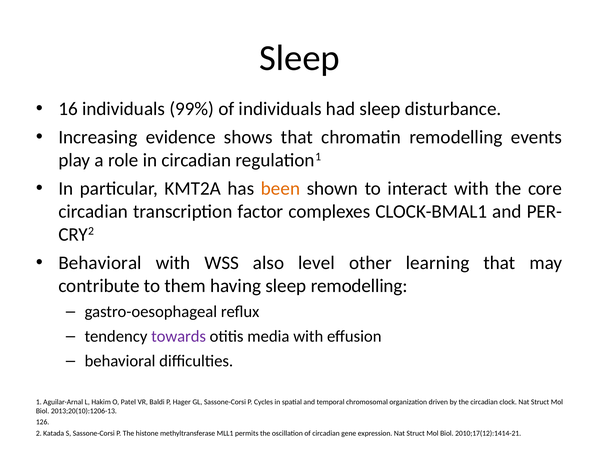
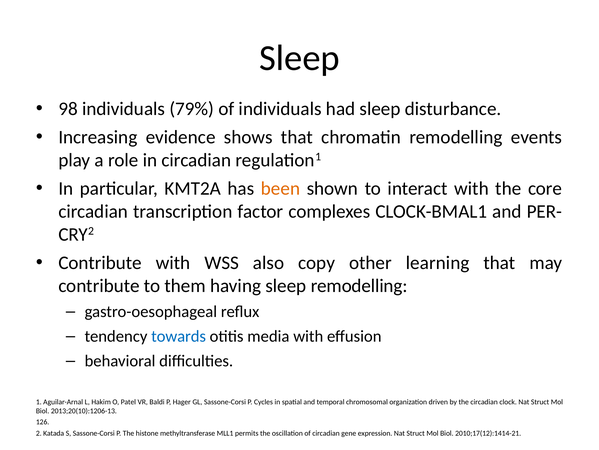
16: 16 -> 98
99%: 99% -> 79%
Behavioral at (100, 262): Behavioral -> Contribute
level: level -> copy
towards colour: purple -> blue
